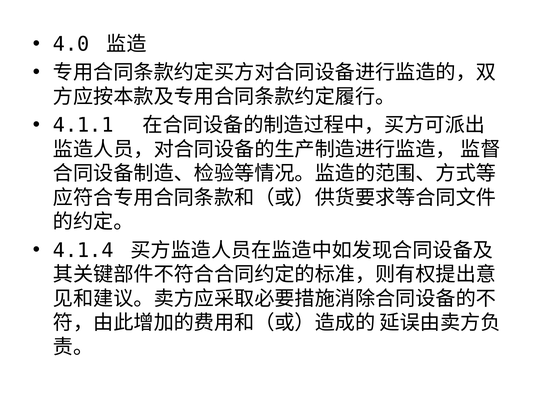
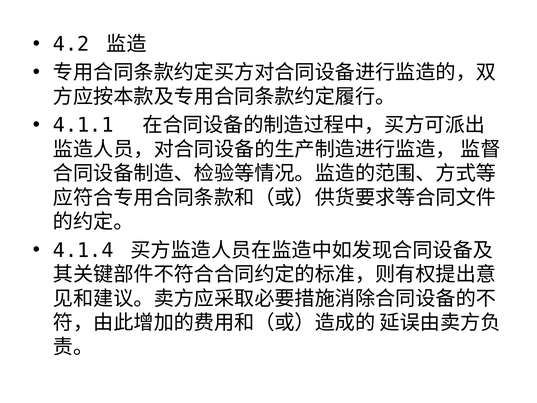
4.0: 4.0 -> 4.2
